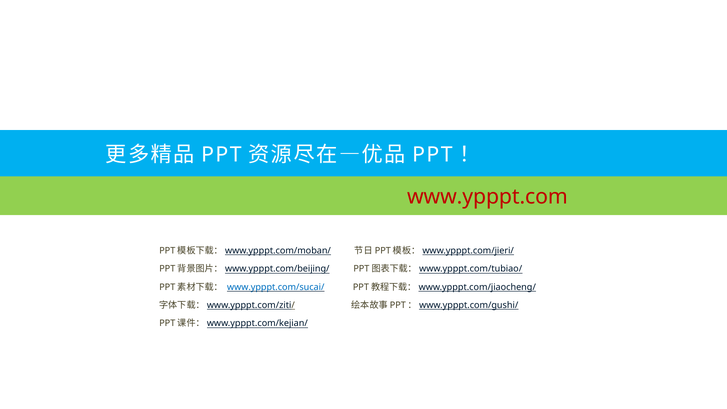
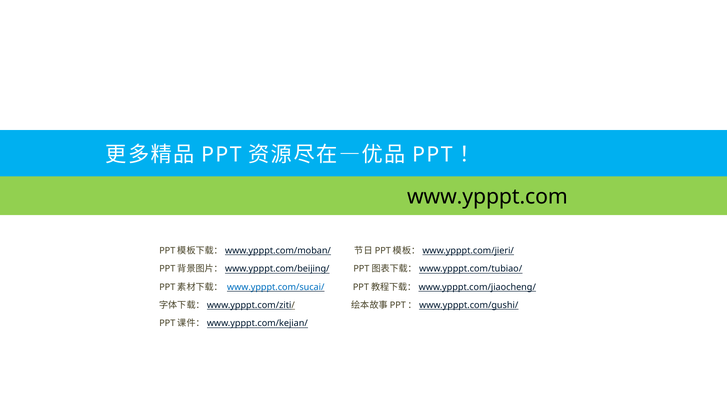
www.ypppt.com colour: red -> black
